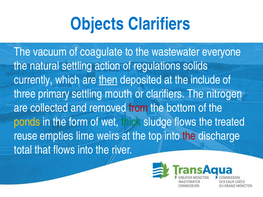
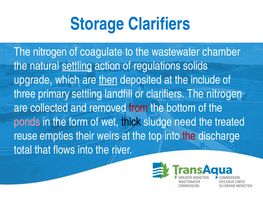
Objects: Objects -> Storage
vacuum at (50, 52): vacuum -> nitrogen
everyone: everyone -> chamber
settling at (77, 66) underline: none -> present
currently: currently -> upgrade
mouth: mouth -> landfill
ponds colour: yellow -> pink
thick colour: green -> black
sludge flows: flows -> need
lime: lime -> their
